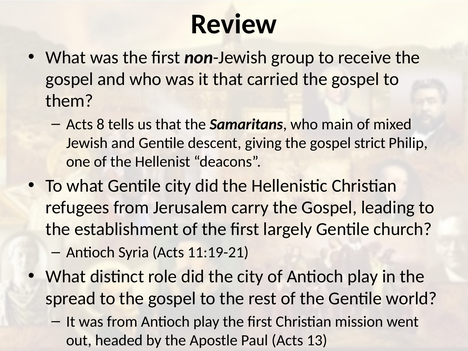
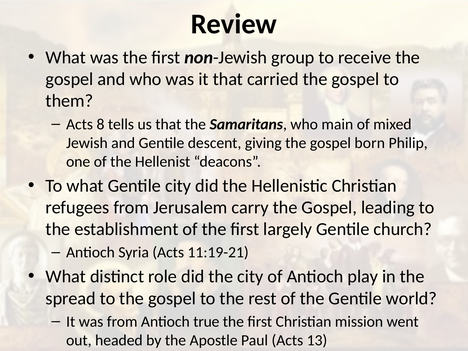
strict: strict -> born
from Antioch play: play -> true
